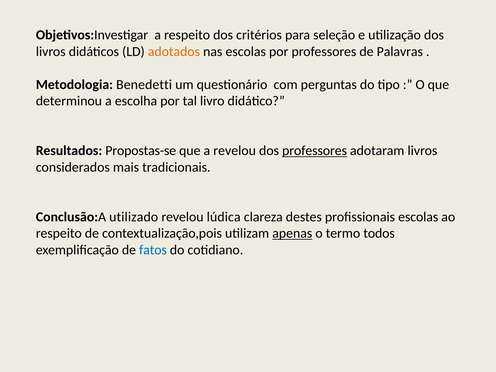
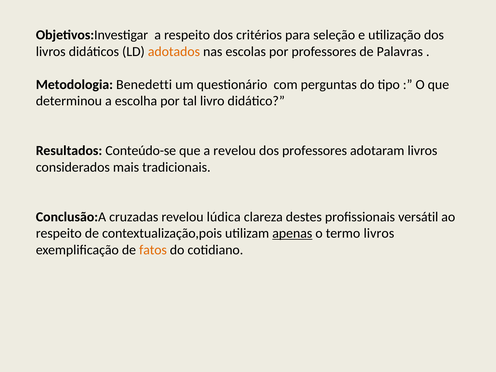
Propostas-se: Propostas-se -> Conteúdo-se
professores at (315, 151) underline: present -> none
utilizado: utilizado -> cruzadas
profissionais escolas: escolas -> versátil
termo todos: todos -> livros
fatos colour: blue -> orange
